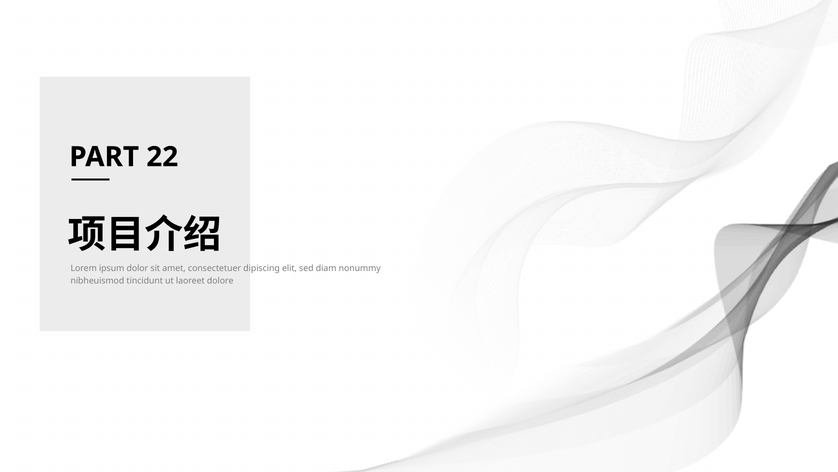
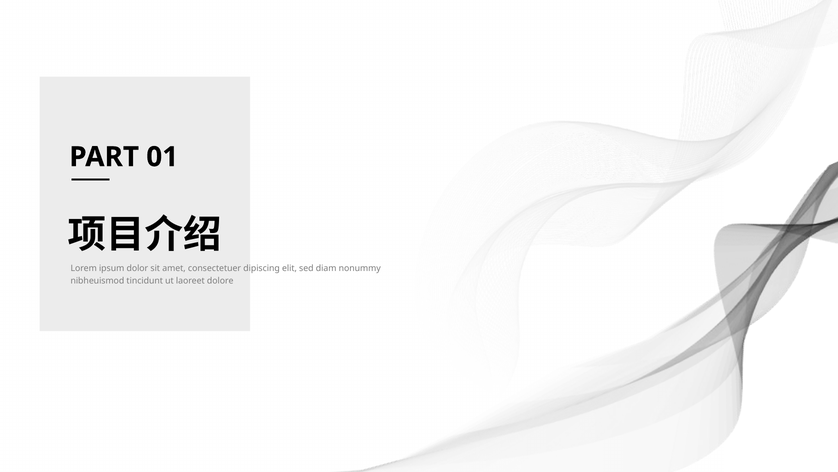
22: 22 -> 01
